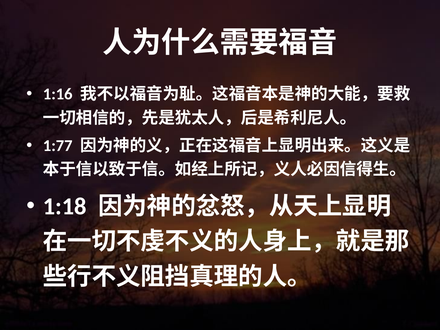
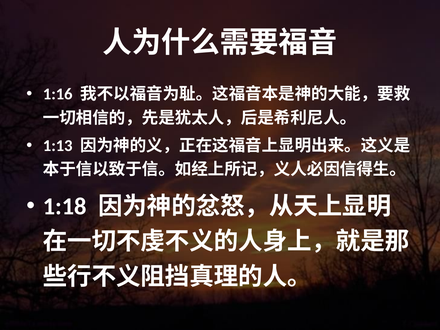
1:77: 1:77 -> 1:13
